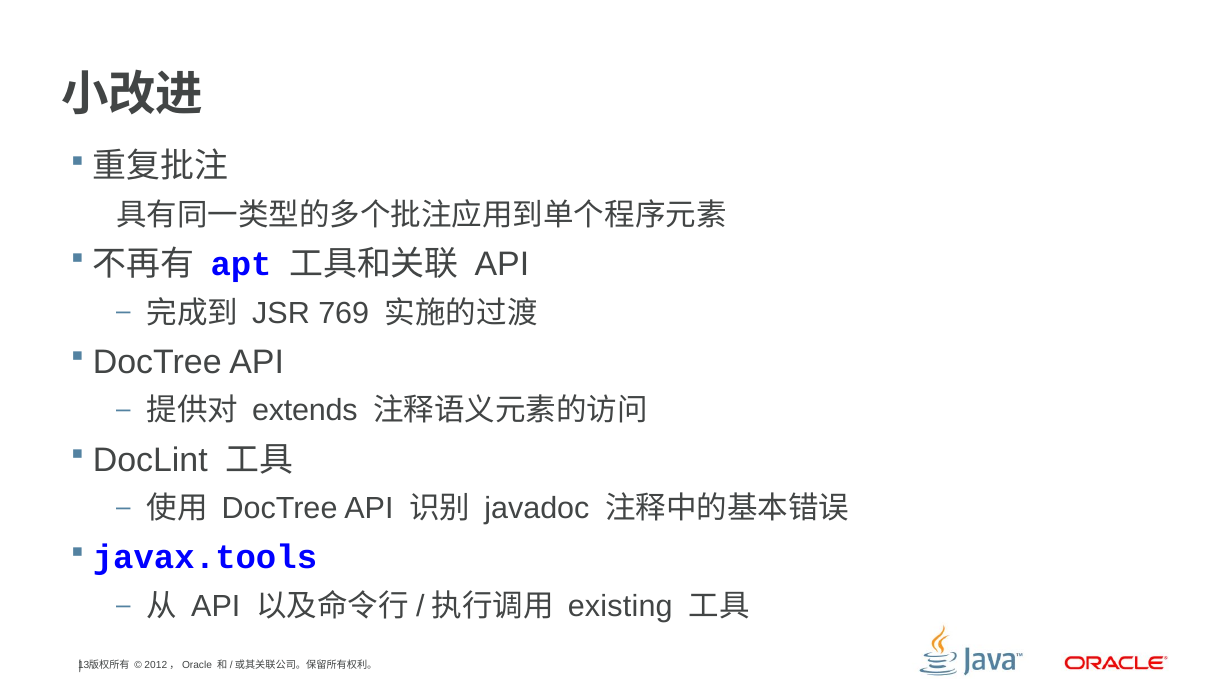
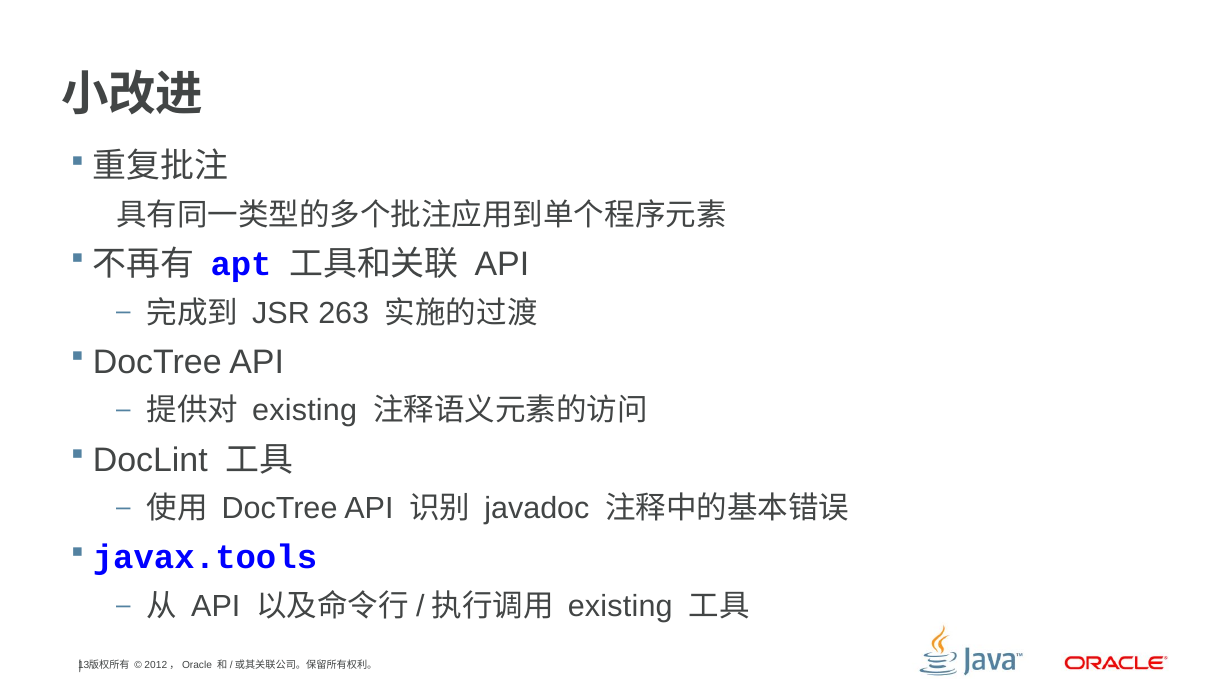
769: 769 -> 263
extends at (305, 411): extends -> existing
